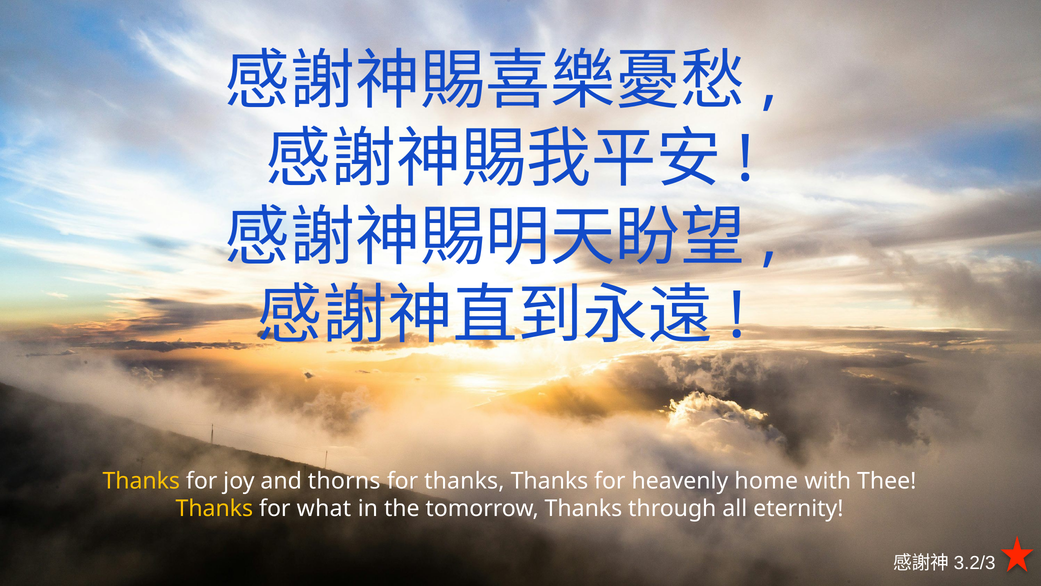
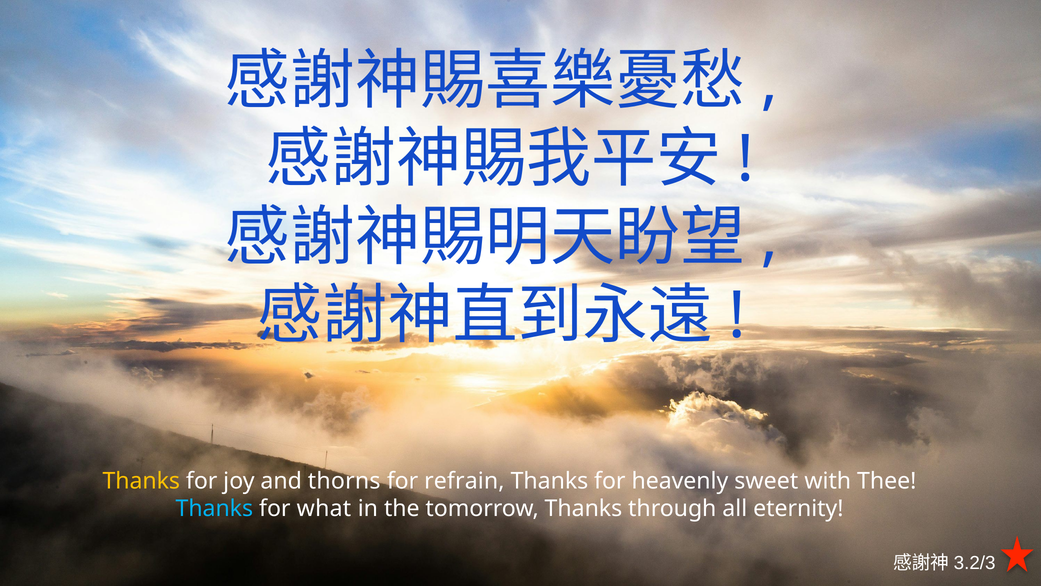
for thanks: thanks -> refrain
home: home -> sweet
Thanks at (214, 508) colour: yellow -> light blue
